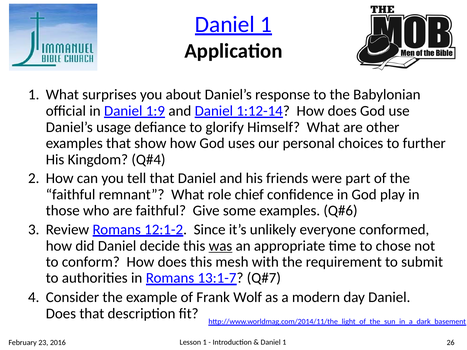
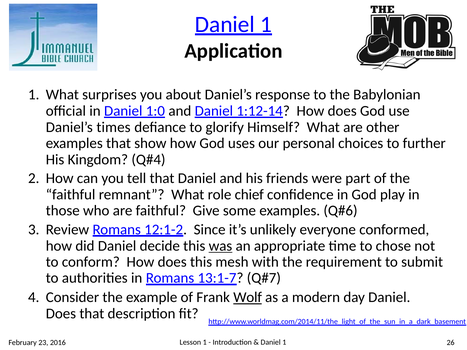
1:9: 1:9 -> 1:0
usage: usage -> times
Wolf underline: none -> present
